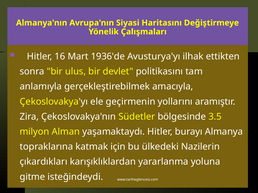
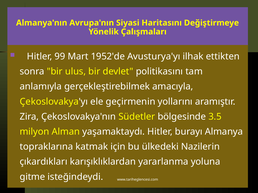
16: 16 -> 99
1936'de: 1936'de -> 1952'de
